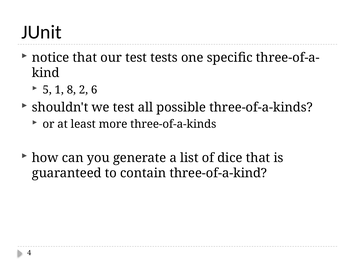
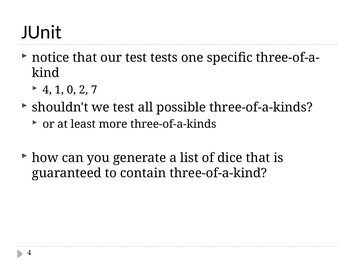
5 at (47, 90): 5 -> 4
8: 8 -> 0
6: 6 -> 7
